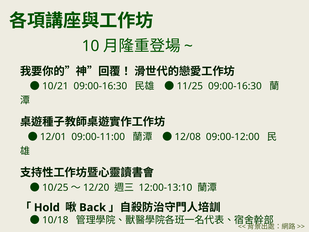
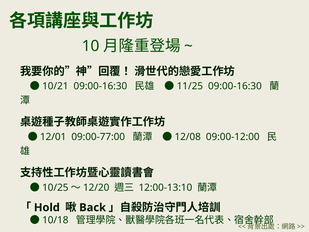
09:00-11:00: 09:00-11:00 -> 09:00-77:00
